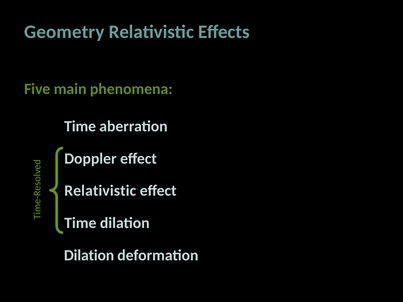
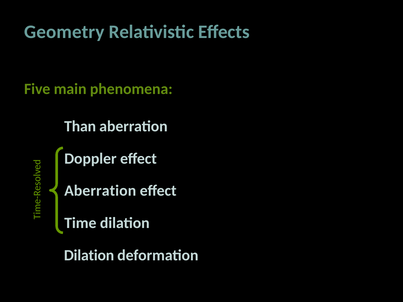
Time at (80, 126): Time -> Than
Relativistic at (100, 191): Relativistic -> Aberration
